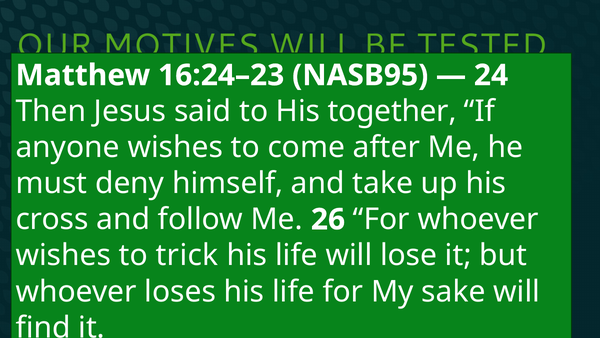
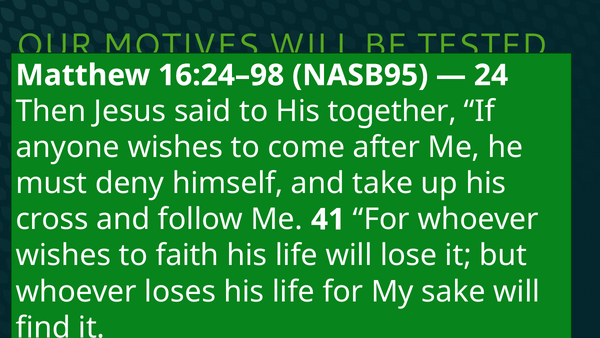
16:24–23: 16:24–23 -> 16:24–98
26: 26 -> 41
trick: trick -> faith
